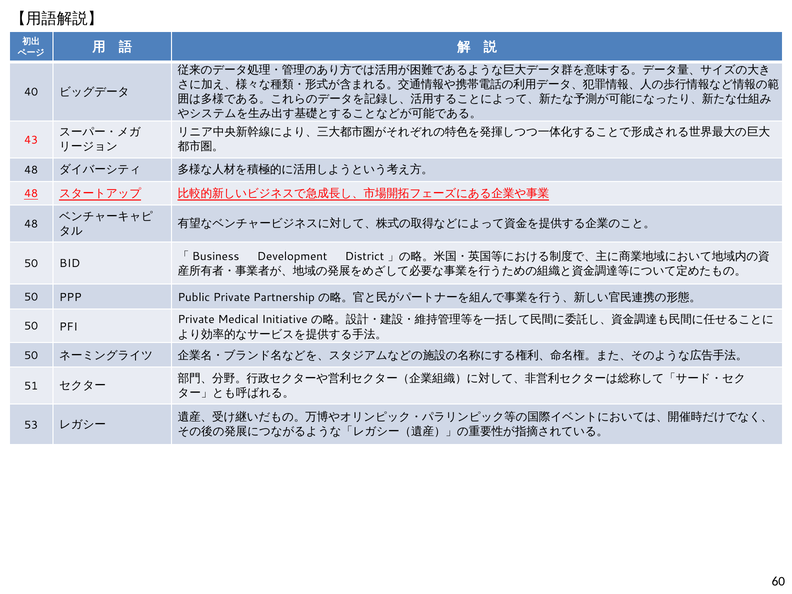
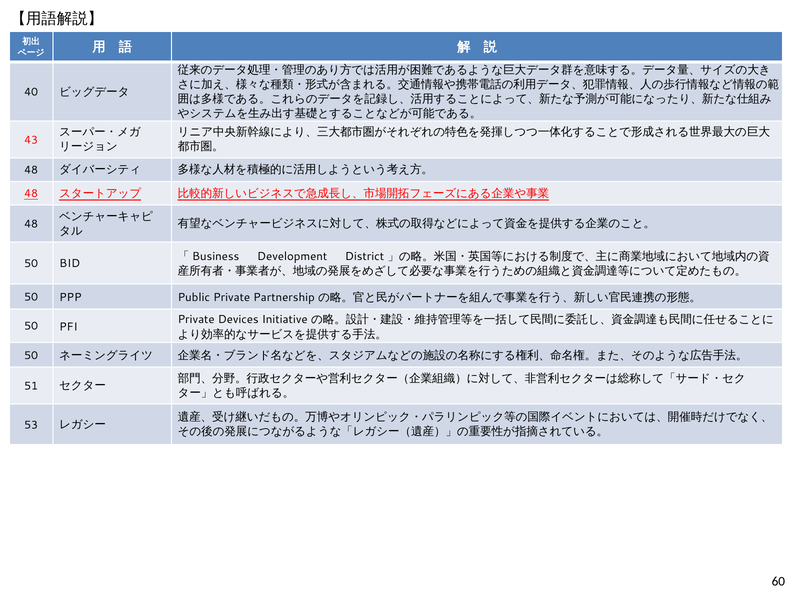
Medical: Medical -> Devices
